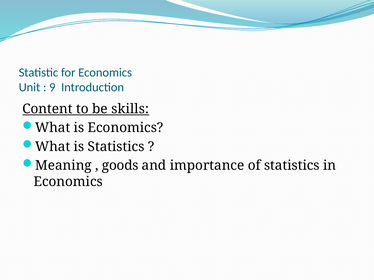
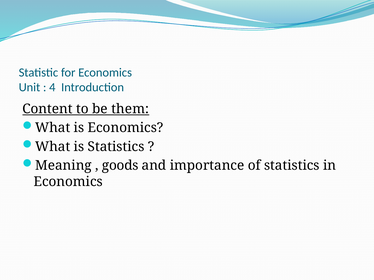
9: 9 -> 4
skills: skills -> them
